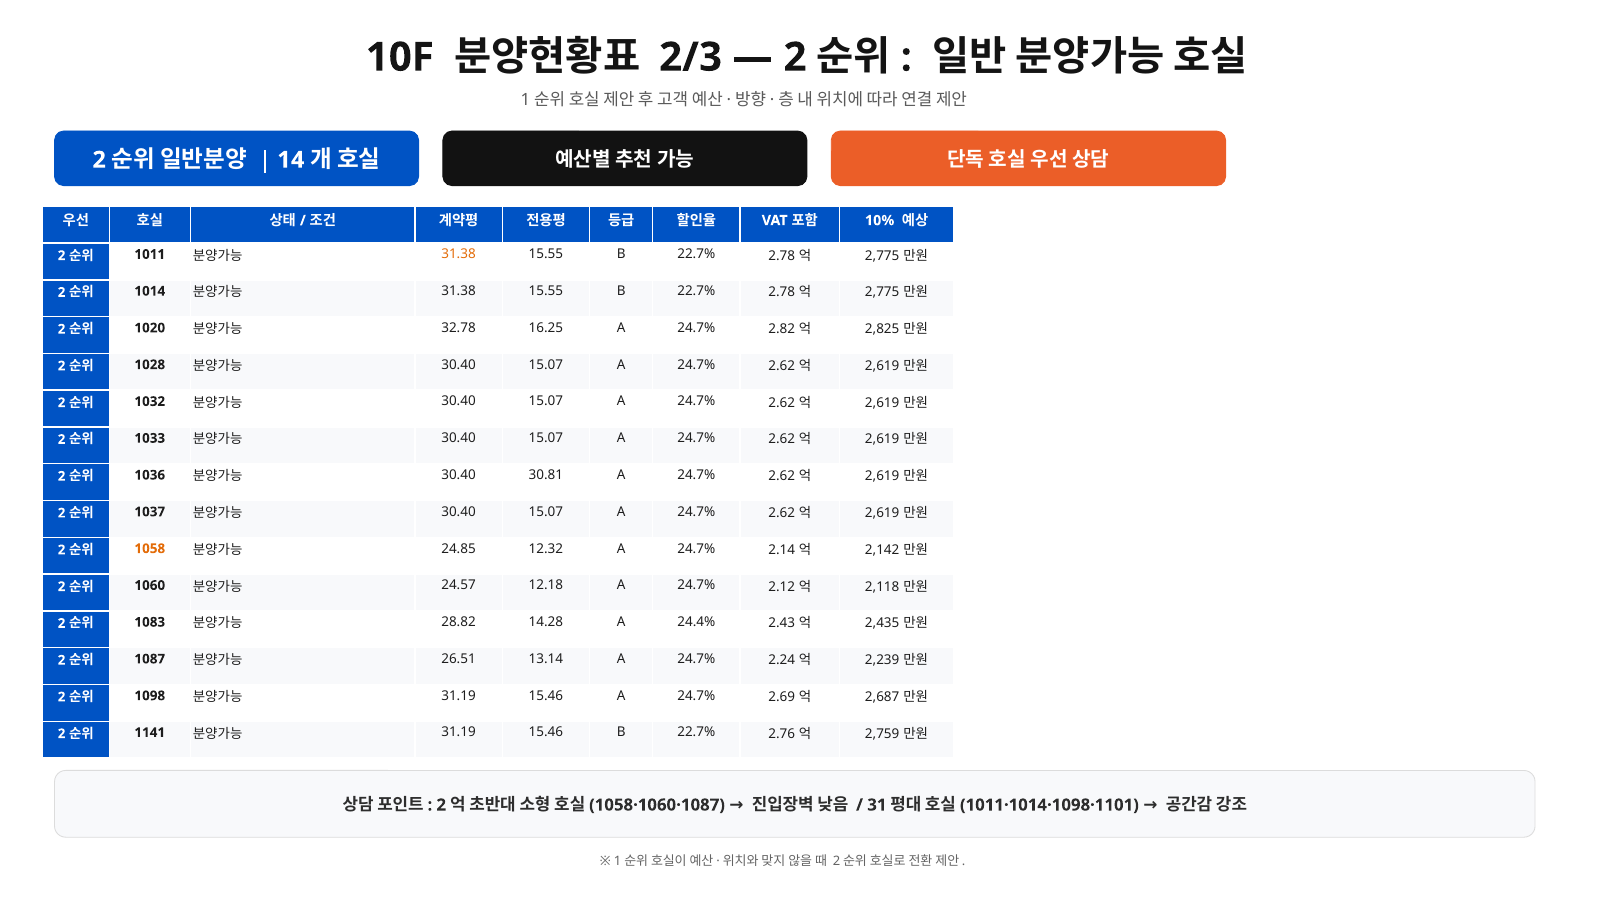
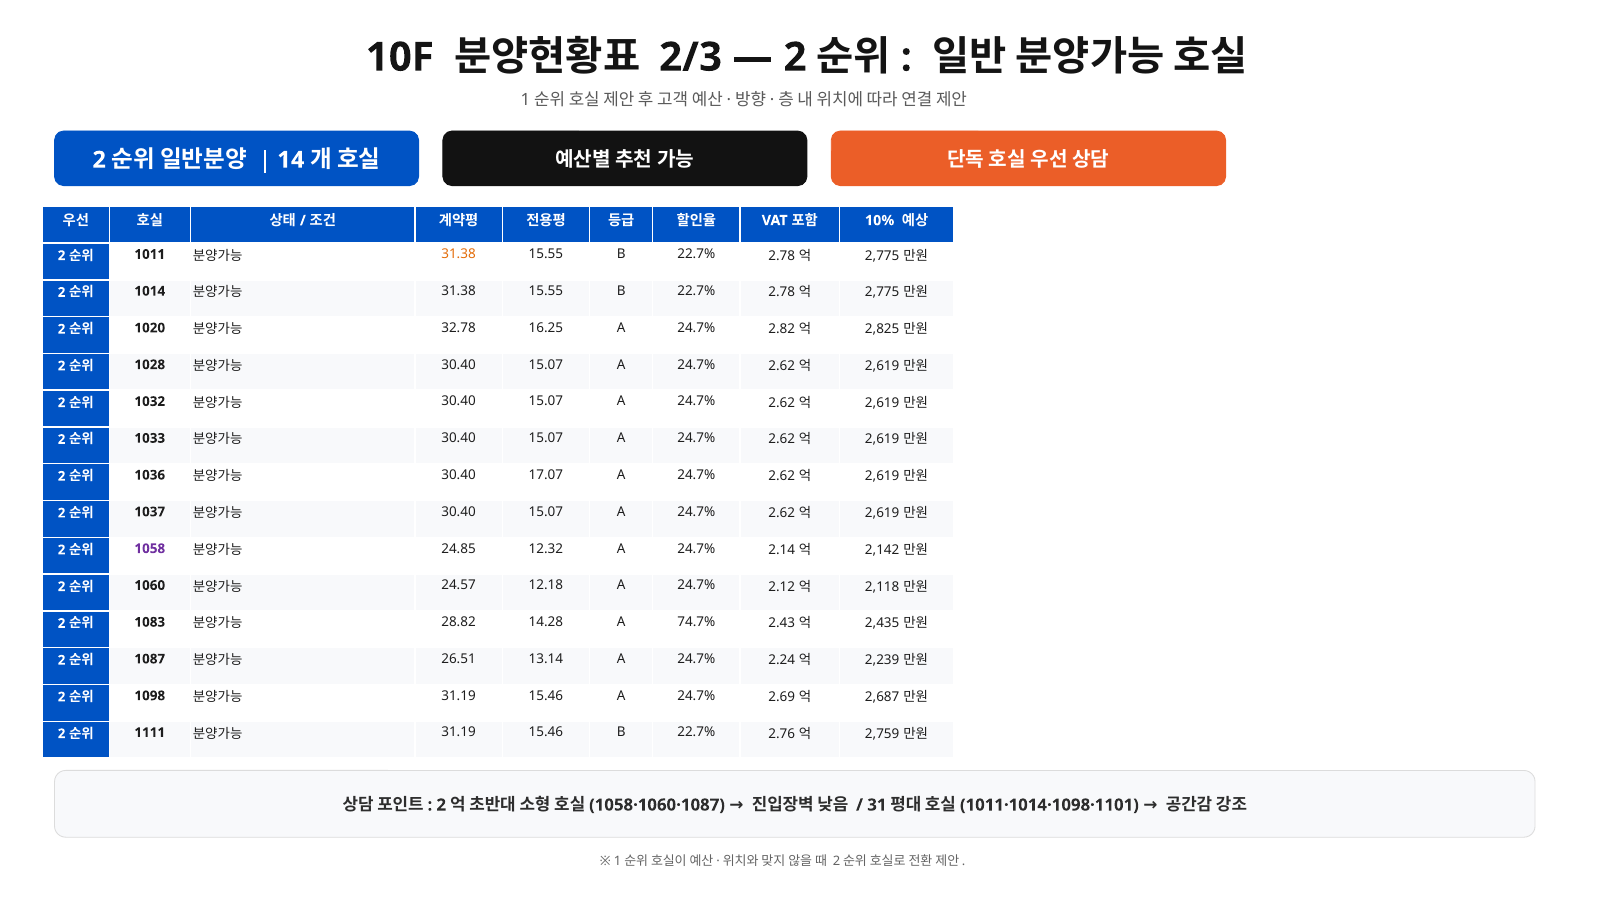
30.81: 30.81 -> 17.07
1058 colour: orange -> purple
24.4%: 24.4% -> 74.7%
1141: 1141 -> 1111
